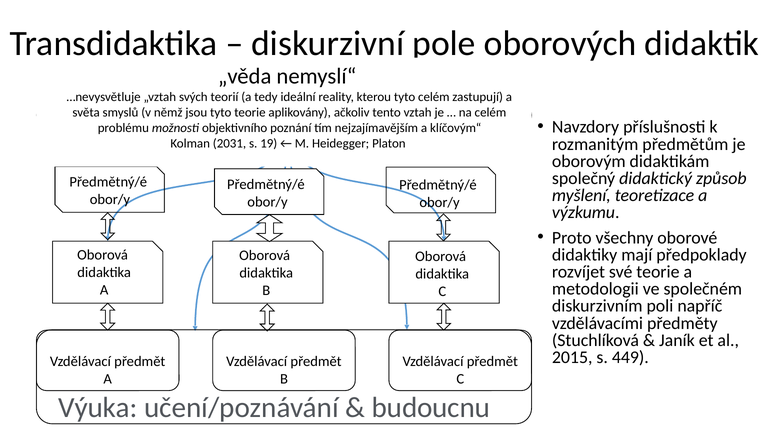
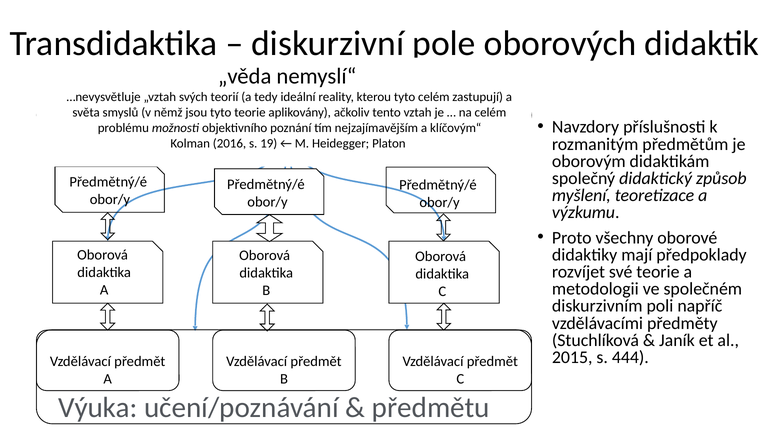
2031: 2031 -> 2016
449: 449 -> 444
budoucnu: budoucnu -> předmětu
